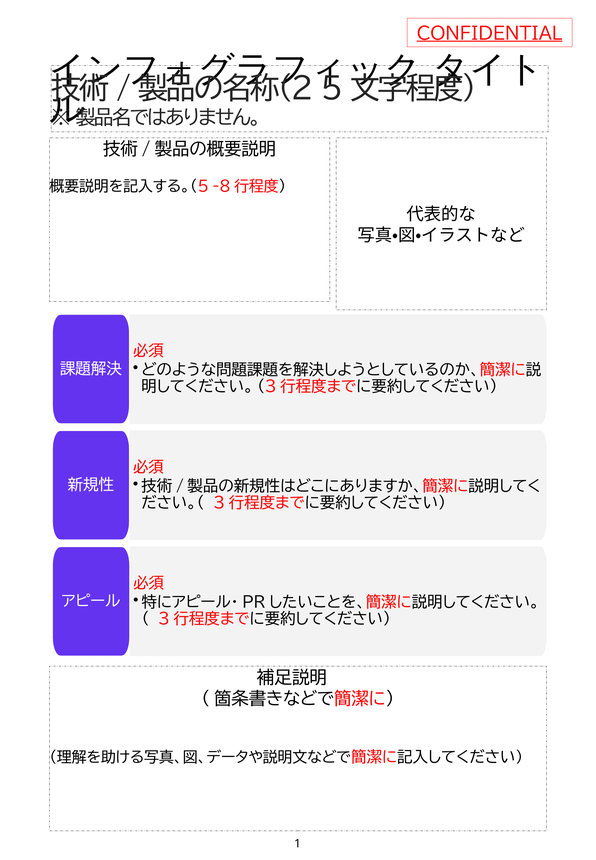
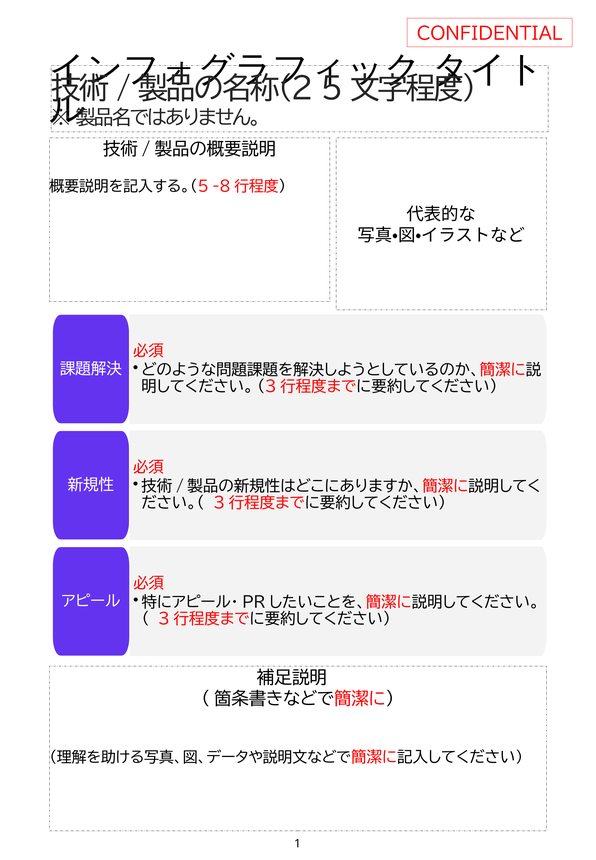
CONFIDENTIAL underline: present -> none
